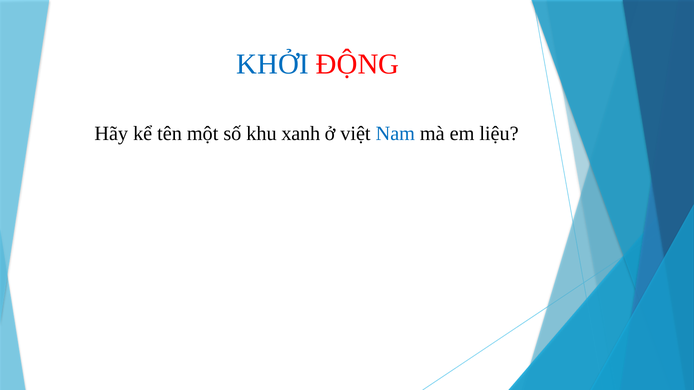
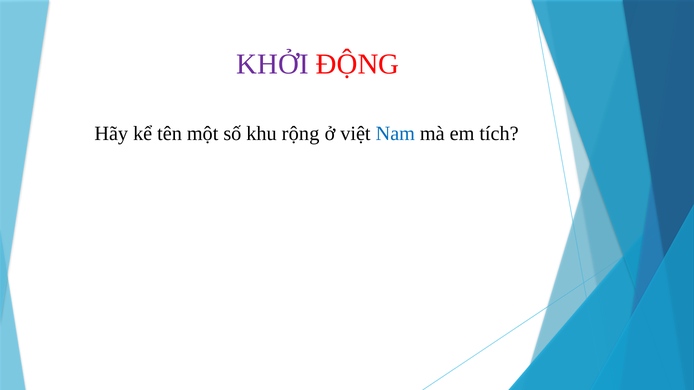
KHỞI colour: blue -> purple
xanh: xanh -> rộng
liệu: liệu -> tích
